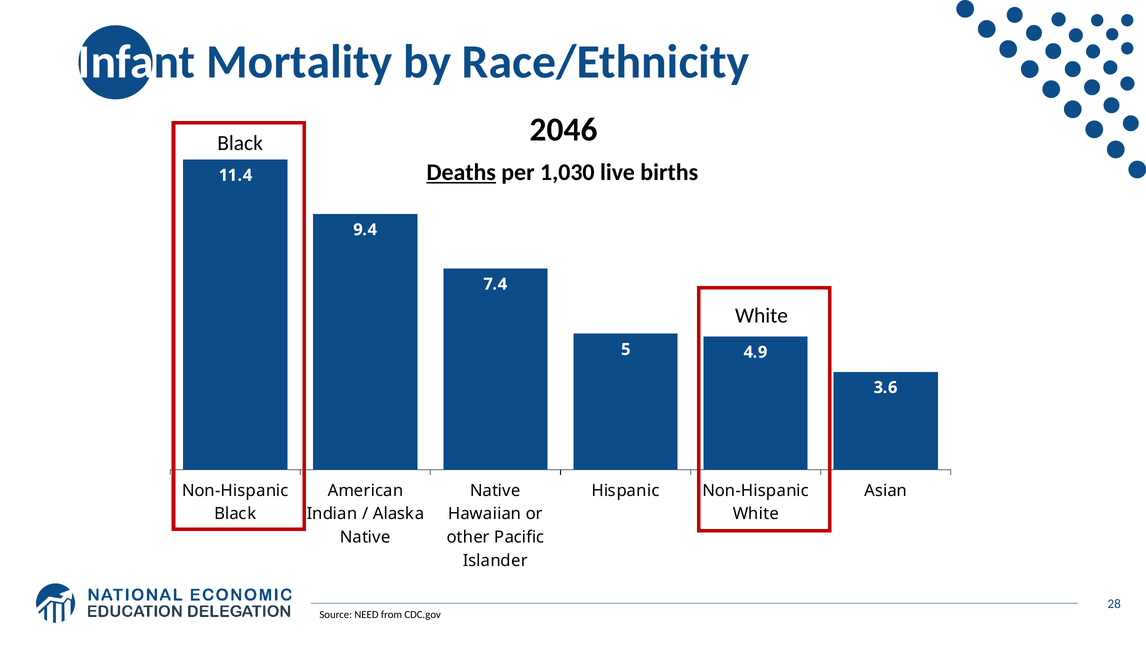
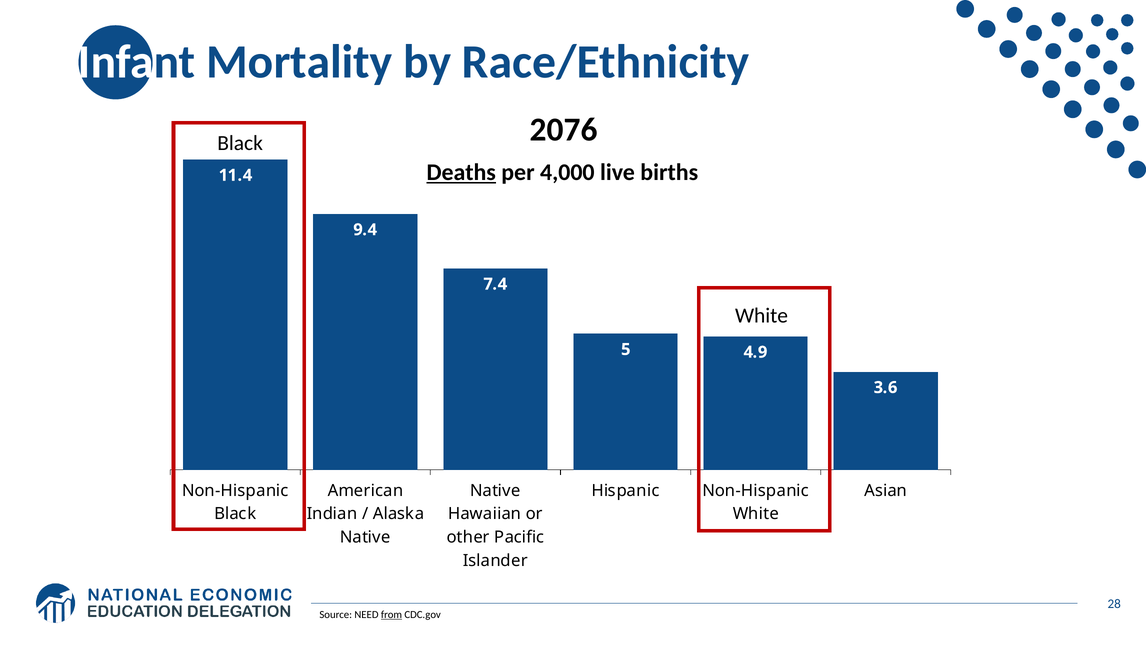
2046: 2046 -> 2076
1,030: 1,030 -> 4,000
from underline: none -> present
